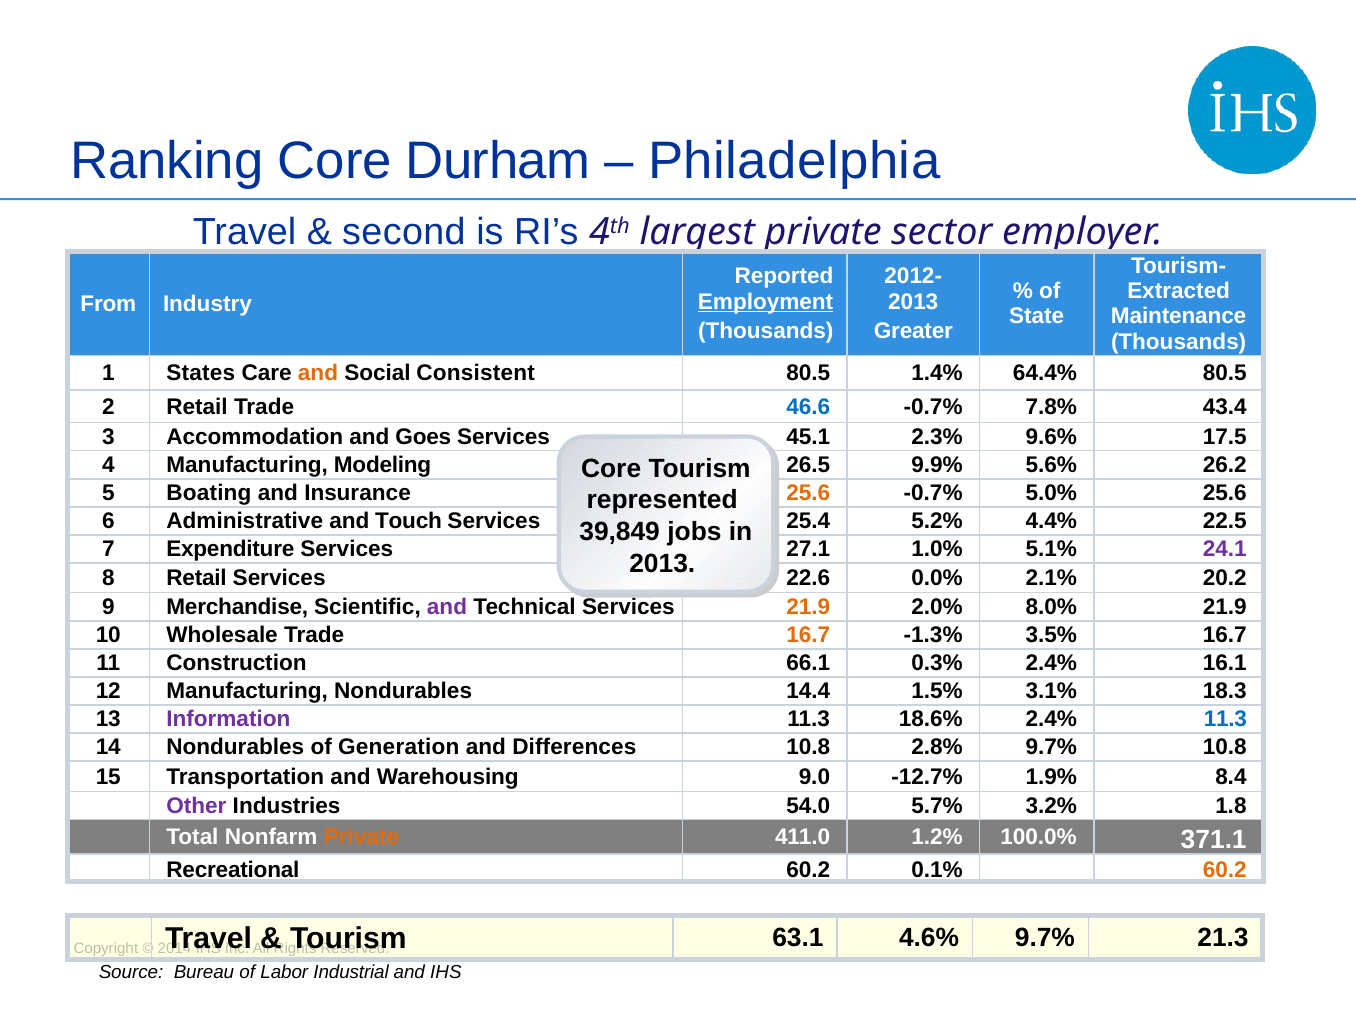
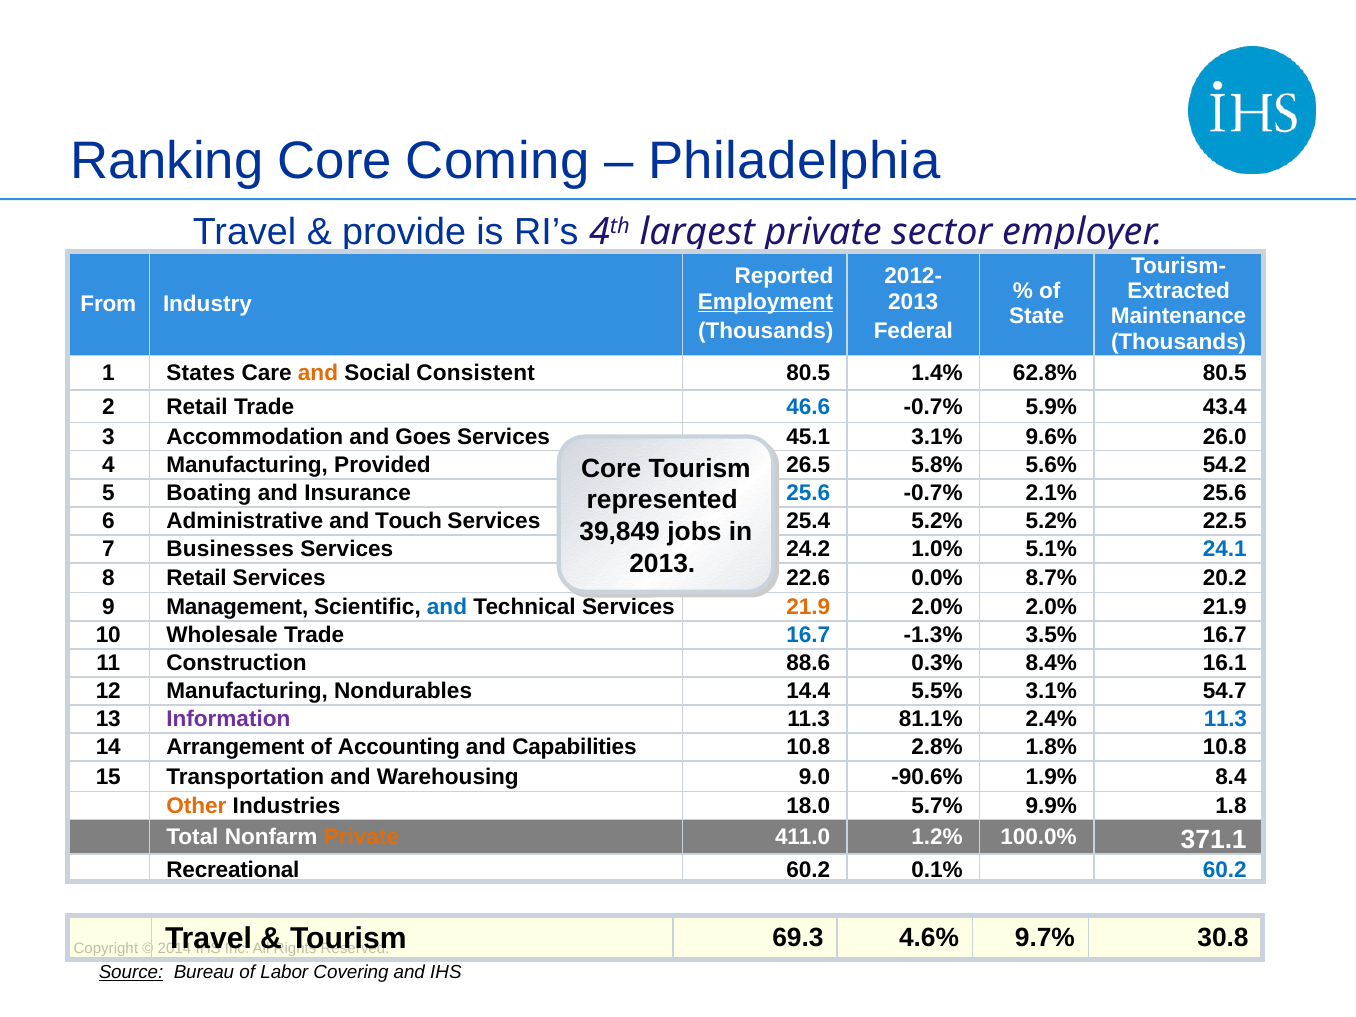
Durham: Durham -> Coming
second: second -> provide
Greater: Greater -> Federal
64.4%: 64.4% -> 62.8%
7.8%: 7.8% -> 5.9%
45.1 2.3%: 2.3% -> 3.1%
17.5: 17.5 -> 26.0
Modeling: Modeling -> Provided
9.9%: 9.9% -> 5.8%
26.2: 26.2 -> 54.2
25.6 at (808, 493) colour: orange -> blue
5.0%: 5.0% -> 2.1%
5.2% 4.4%: 4.4% -> 5.2%
Expenditure: Expenditure -> Businesses
27.1: 27.1 -> 24.2
24.1 colour: purple -> blue
2.1%: 2.1% -> 8.7%
Merchandise: Merchandise -> Management
and at (447, 607) colour: purple -> blue
2.0% 8.0%: 8.0% -> 2.0%
16.7 at (808, 635) colour: orange -> blue
66.1: 66.1 -> 88.6
0.3% 2.4%: 2.4% -> 8.4%
1.5%: 1.5% -> 5.5%
18.3: 18.3 -> 54.7
18.6%: 18.6% -> 81.1%
14 Nondurables: Nondurables -> Arrangement
Generation: Generation -> Accounting
Differences: Differences -> Capabilities
2.8% 9.7%: 9.7% -> 1.8%
-12.7%: -12.7% -> -90.6%
Other colour: purple -> orange
54.0: 54.0 -> 18.0
3.2%: 3.2% -> 9.9%
60.2 at (1225, 870) colour: orange -> blue
63.1: 63.1 -> 69.3
21.3: 21.3 -> 30.8
Source underline: none -> present
Industrial: Industrial -> Covering
